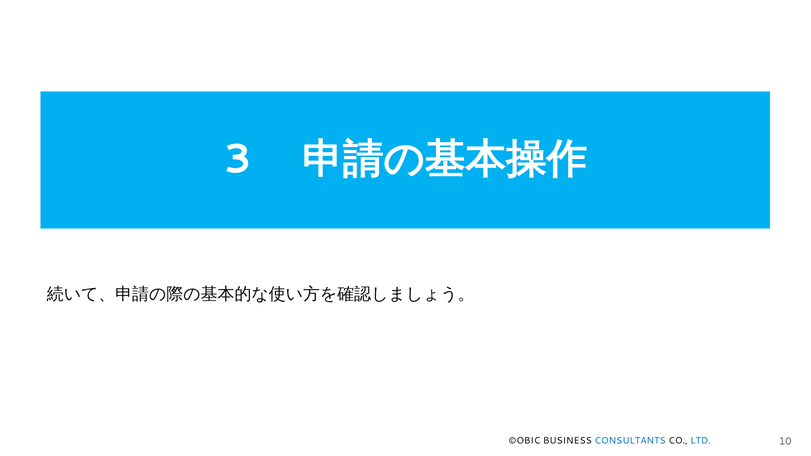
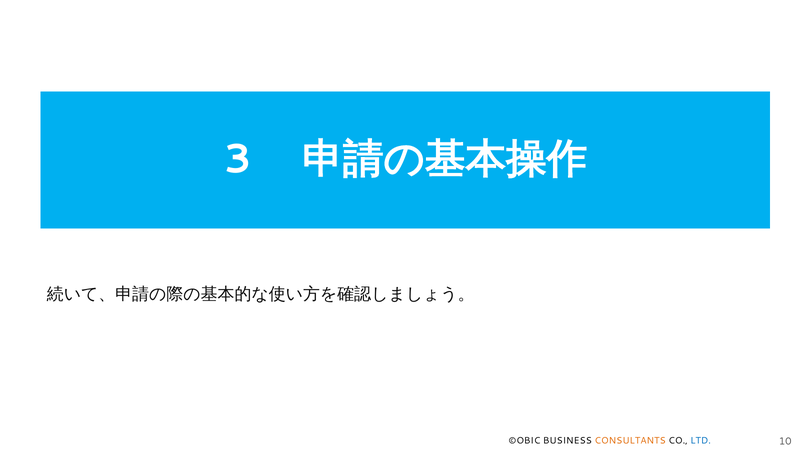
CONSULTANTS colour: blue -> orange
